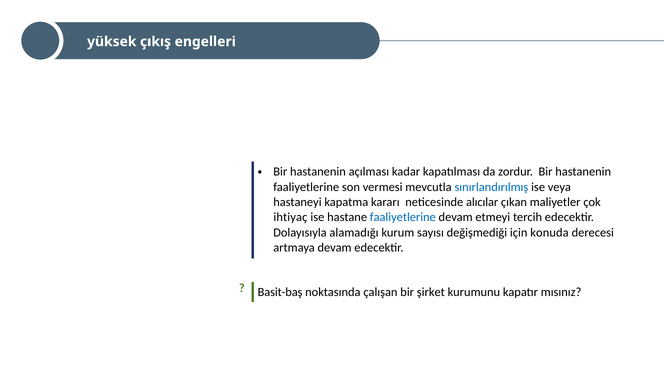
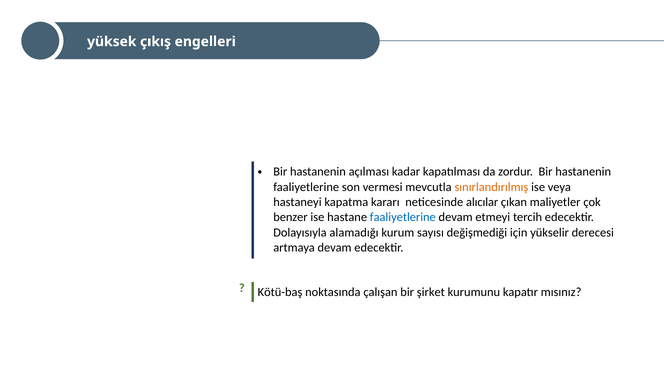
sınırlandırılmış colour: blue -> orange
ihtiyaç: ihtiyaç -> benzer
konuda: konuda -> yükselir
Basit-baş: Basit-baş -> Kötü-baş
